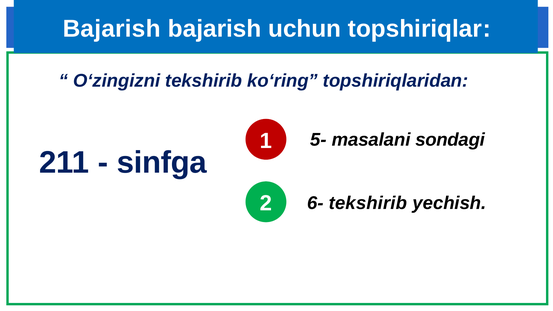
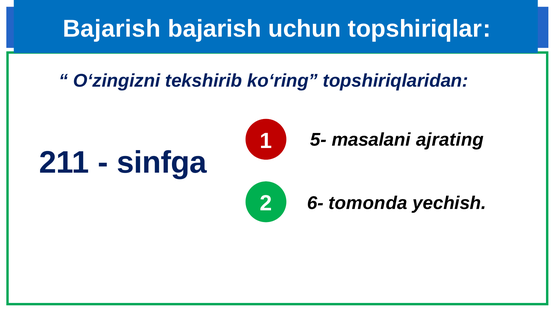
sondagi: sondagi -> ajrating
6- tekshirib: tekshirib -> tomonda
